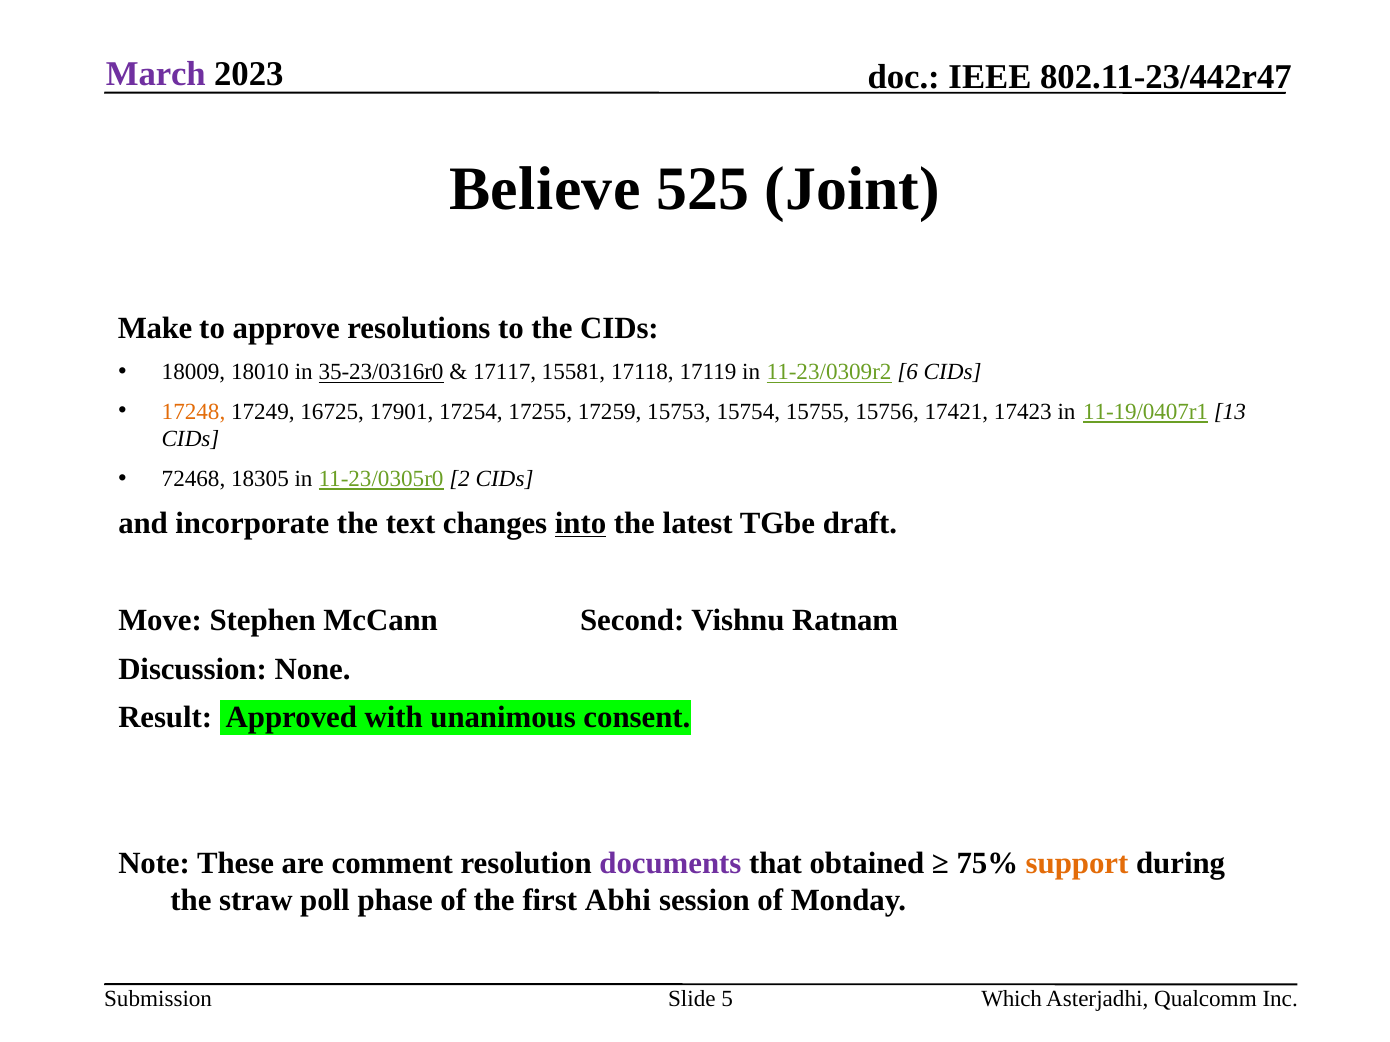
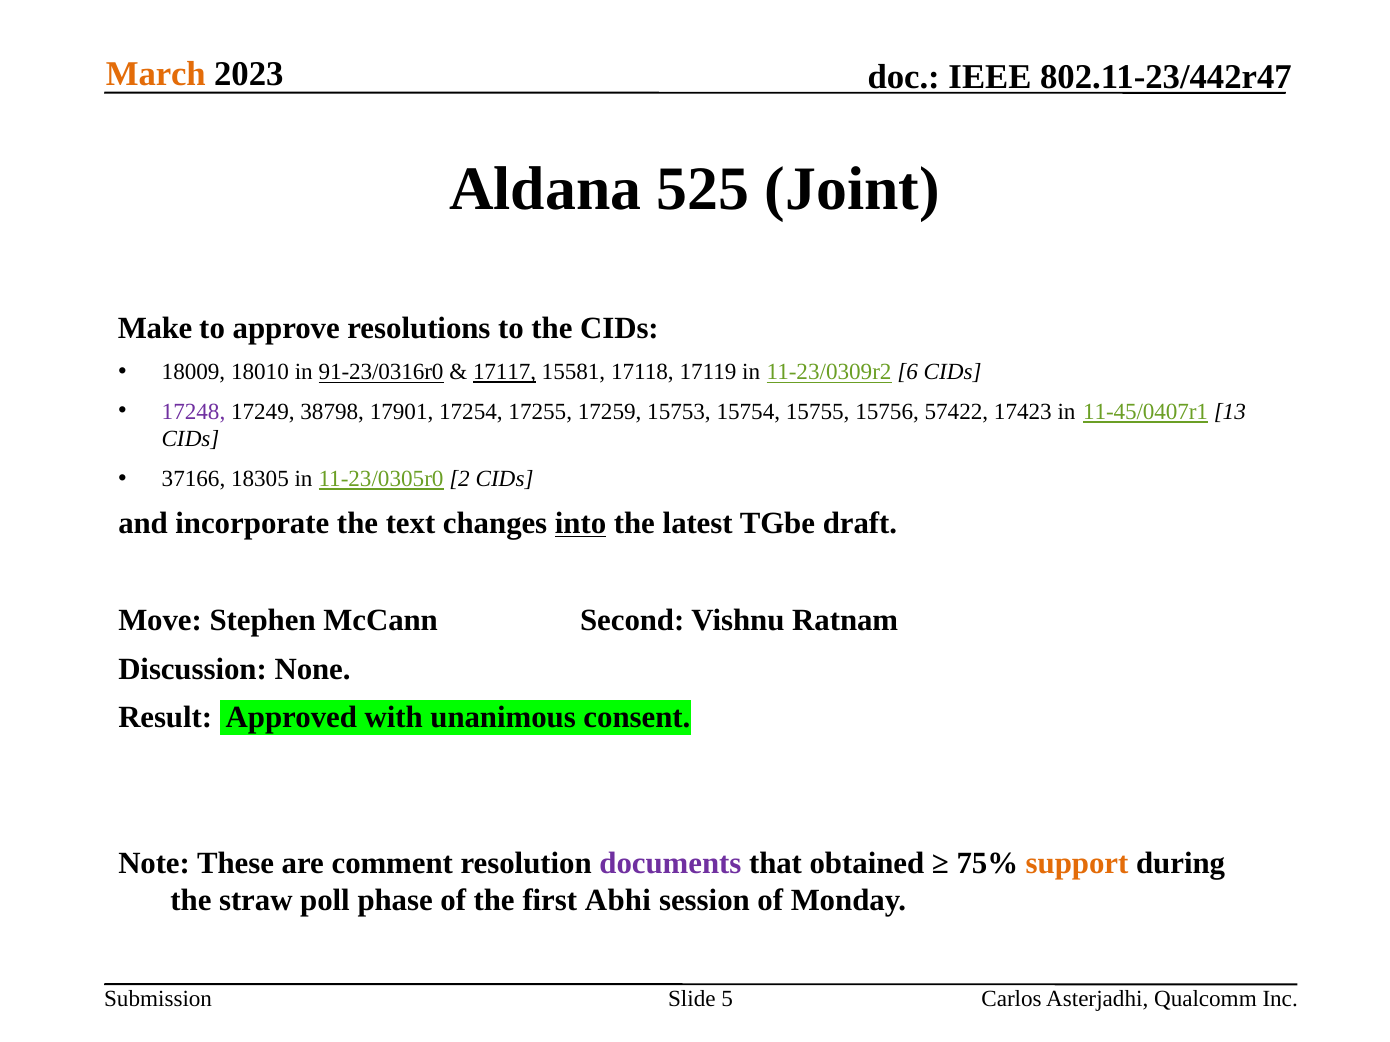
March colour: purple -> orange
Believe: Believe -> Aldana
35-23/0316r0: 35-23/0316r0 -> 91-23/0316r0
17117 underline: none -> present
17248 colour: orange -> purple
16725: 16725 -> 38798
17421: 17421 -> 57422
11-19/0407r1: 11-19/0407r1 -> 11-45/0407r1
72468: 72468 -> 37166
Which: Which -> Carlos
